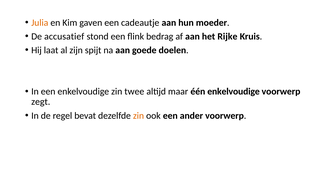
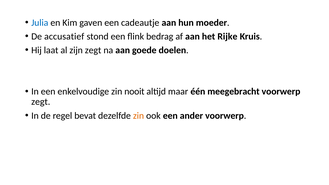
Julia colour: orange -> blue
zijn spijt: spijt -> zegt
twee: twee -> nooit
één enkelvoudige: enkelvoudige -> meegebracht
